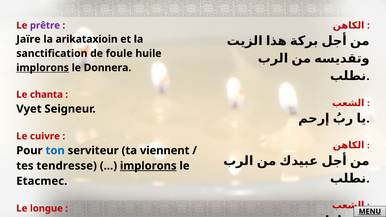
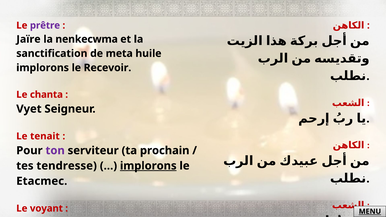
arikataxioin: arikataxioin -> nenkecwma
foule: foule -> meta
implorons at (43, 68) underline: present -> none
Donnera: Donnera -> Recevoir
cuivre: cuivre -> tenait
ton colour: blue -> purple
viennent: viennent -> prochain
longue: longue -> voyant
